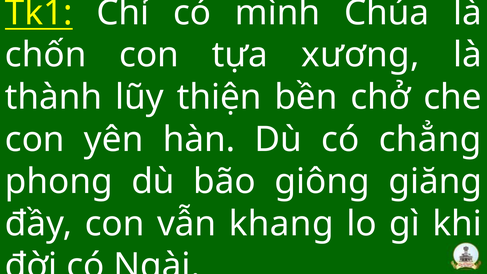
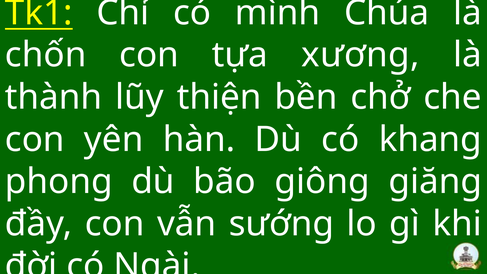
chẳng: chẳng -> khang
khang: khang -> sướng
